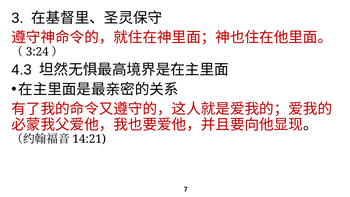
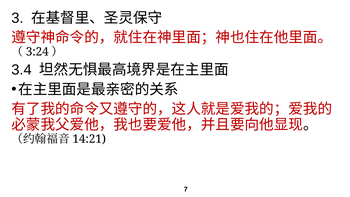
4.3: 4.3 -> 3.4
